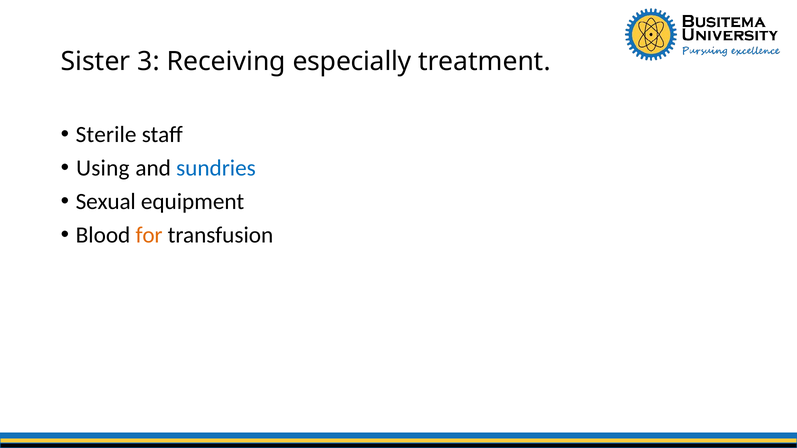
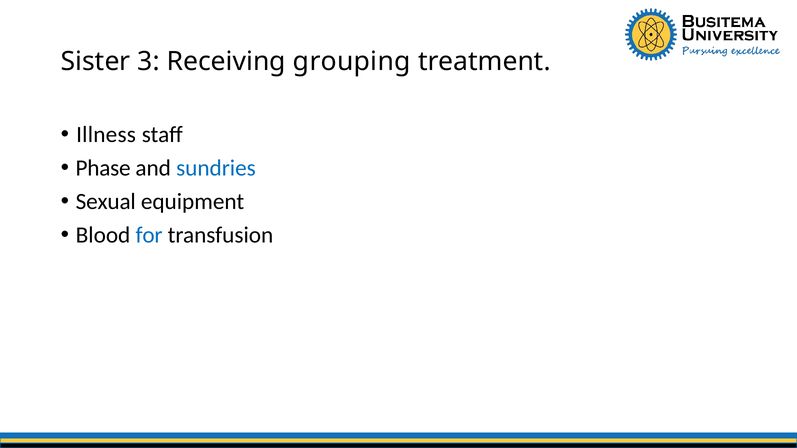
especially: especially -> grouping
Sterile: Sterile -> Illness
Using: Using -> Phase
for colour: orange -> blue
